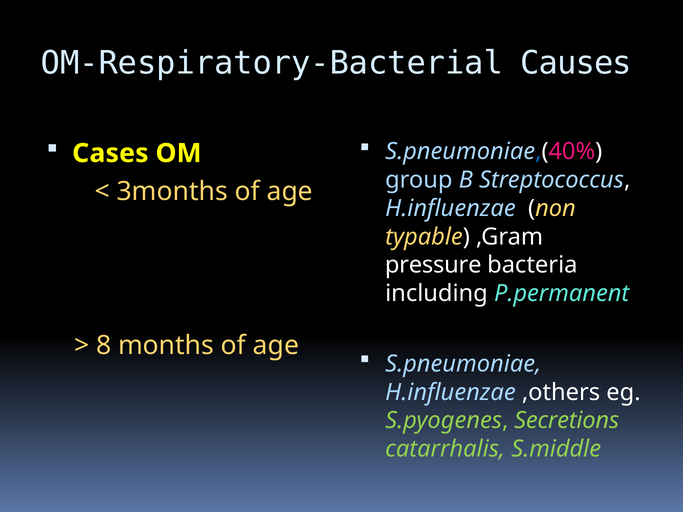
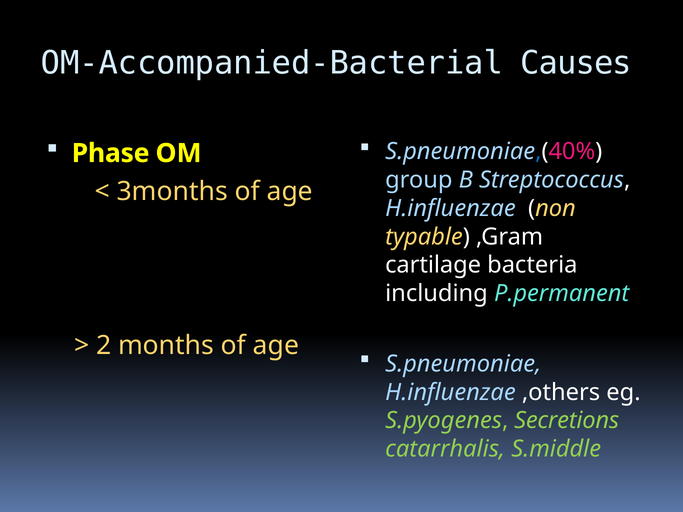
OM-Respiratory-Bacterial: OM-Respiratory-Bacterial -> OM-Accompanied-Bacterial
Cases: Cases -> Phase
pressure: pressure -> cartilage
8: 8 -> 2
